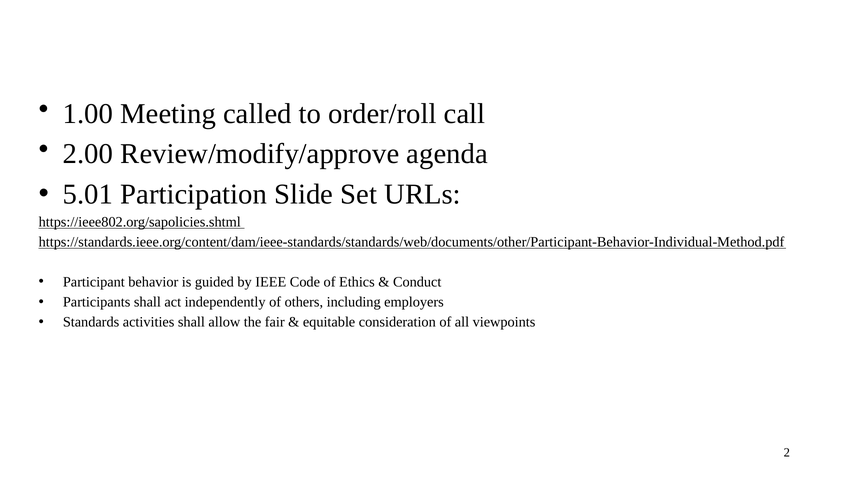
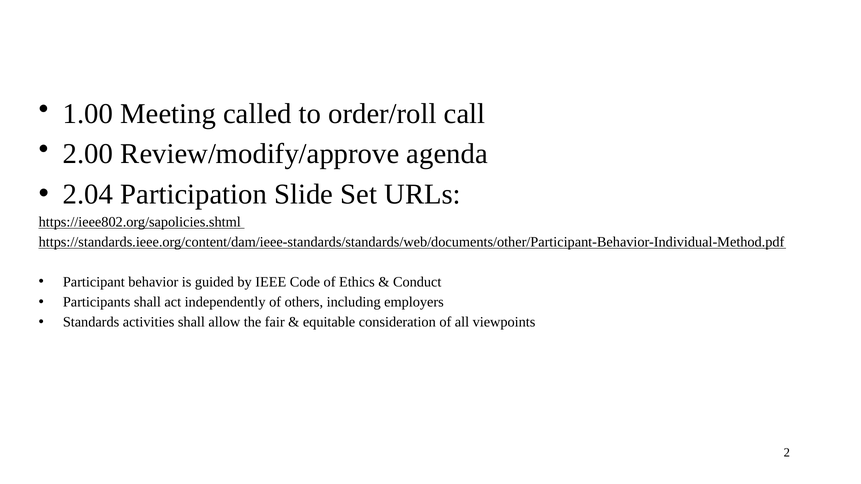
5.01: 5.01 -> 2.04
